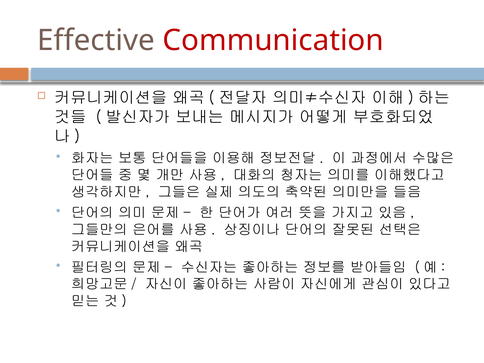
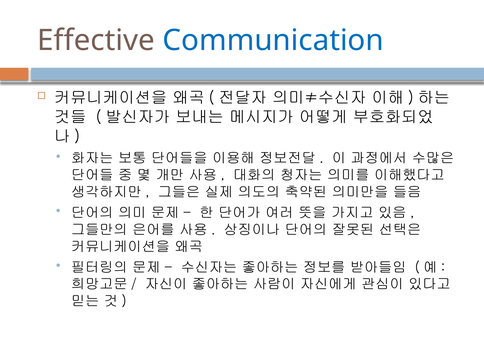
Communication colour: red -> blue
